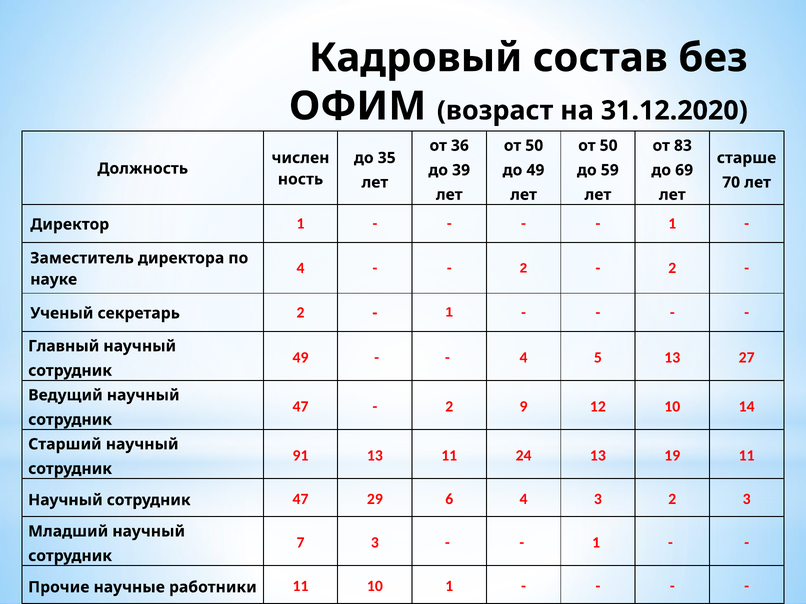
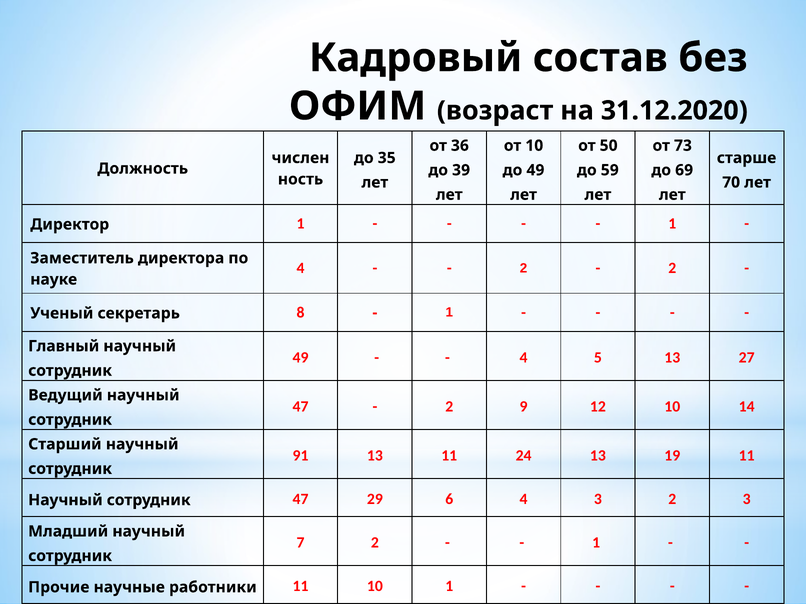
50 at (534, 146): 50 -> 10
83: 83 -> 73
секретарь 2: 2 -> 8
7 3: 3 -> 2
